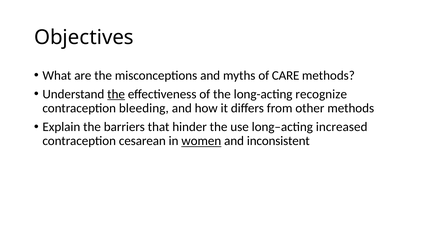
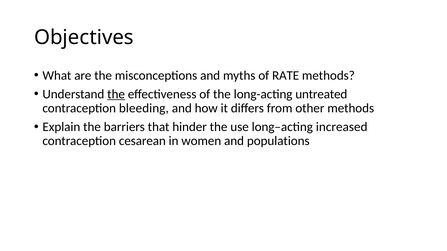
CARE: CARE -> RATE
recognize: recognize -> untreated
women underline: present -> none
inconsistent: inconsistent -> populations
